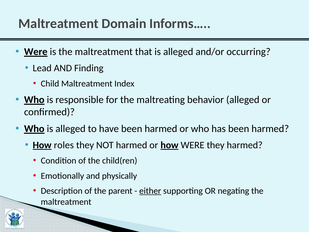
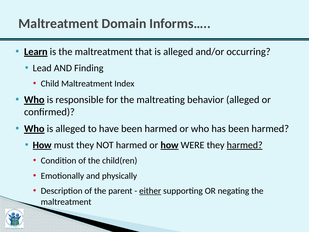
Were at (36, 52): Were -> Learn
roles: roles -> must
harmed at (245, 145) underline: none -> present
